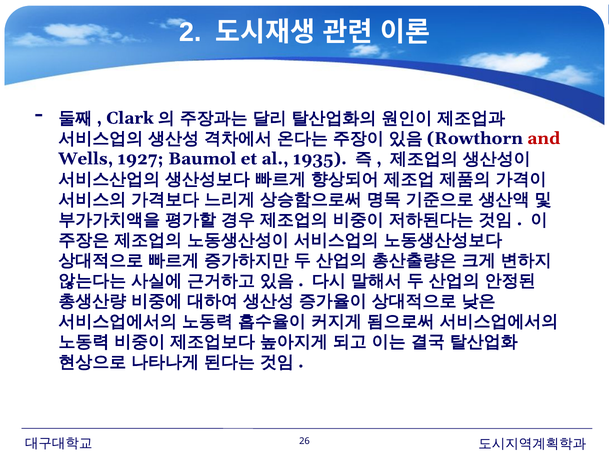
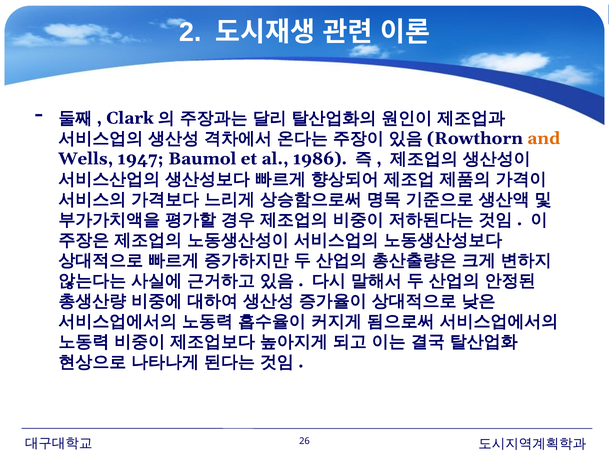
and colour: red -> orange
1927: 1927 -> 1947
1935: 1935 -> 1986
